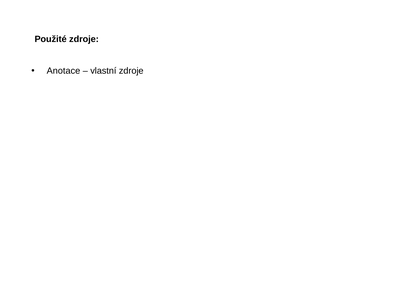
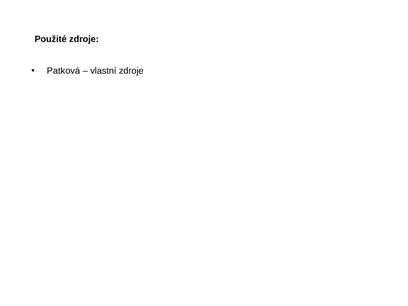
Anotace: Anotace -> Patková
